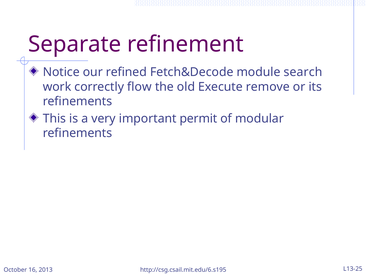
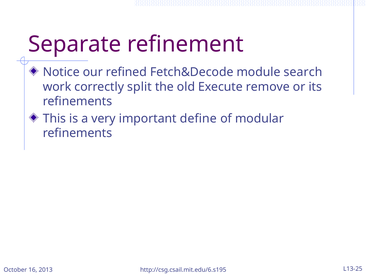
flow: flow -> split
permit: permit -> define
